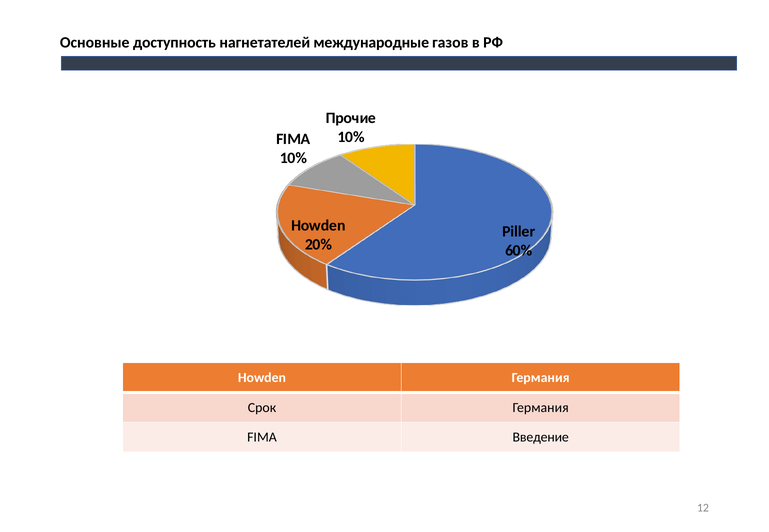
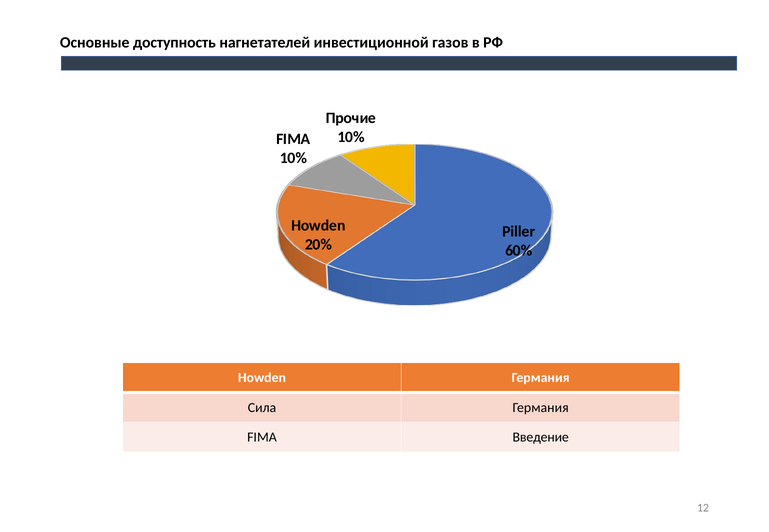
международные: международные -> инвестиционной
Срок: Срок -> Сила
